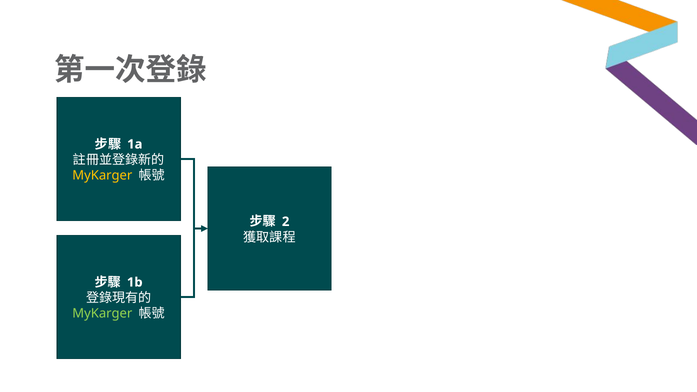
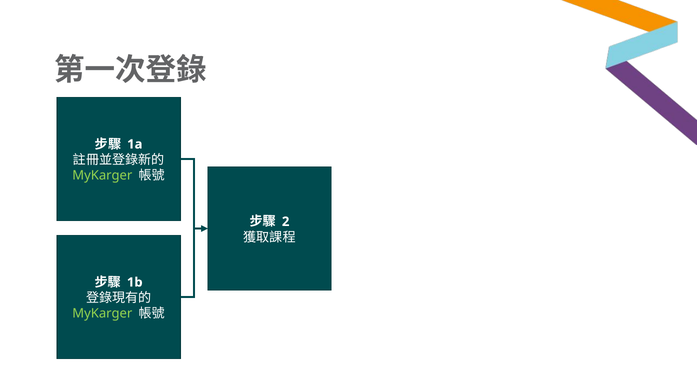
MyKarger at (102, 176) colour: yellow -> light green
